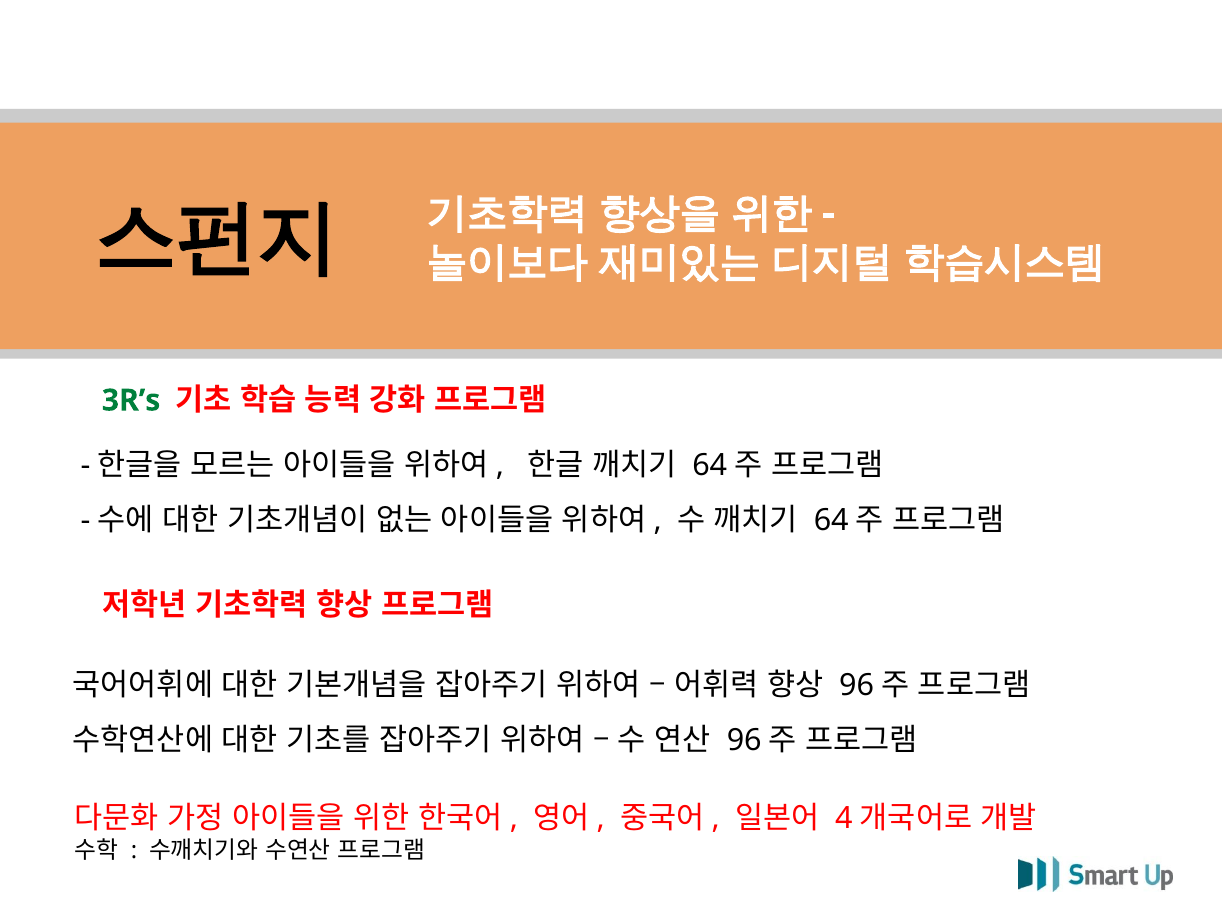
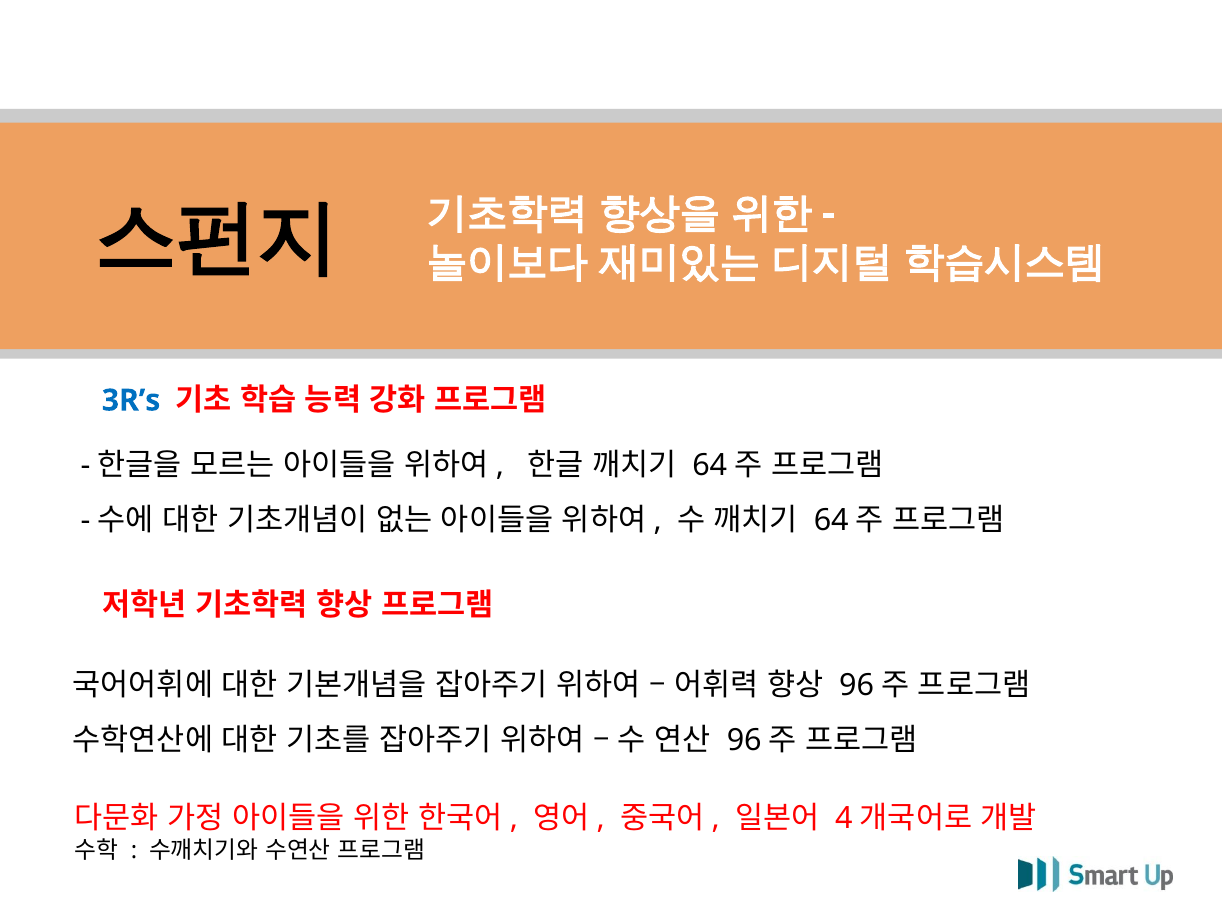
3R’s colour: green -> blue
